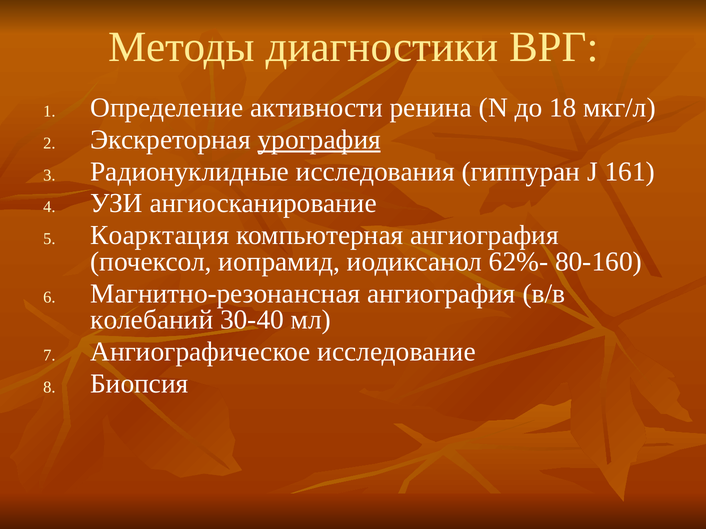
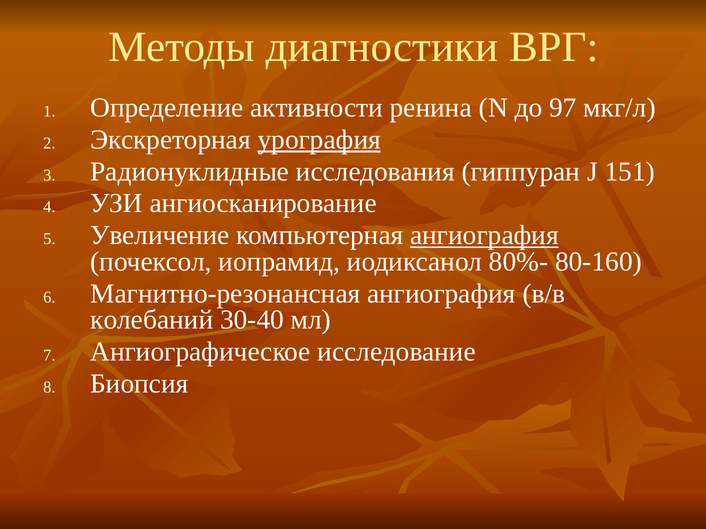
18: 18 -> 97
161: 161 -> 151
Коарктация: Коарктация -> Увеличение
ангиография at (484, 236) underline: none -> present
62%-: 62%- -> 80%-
